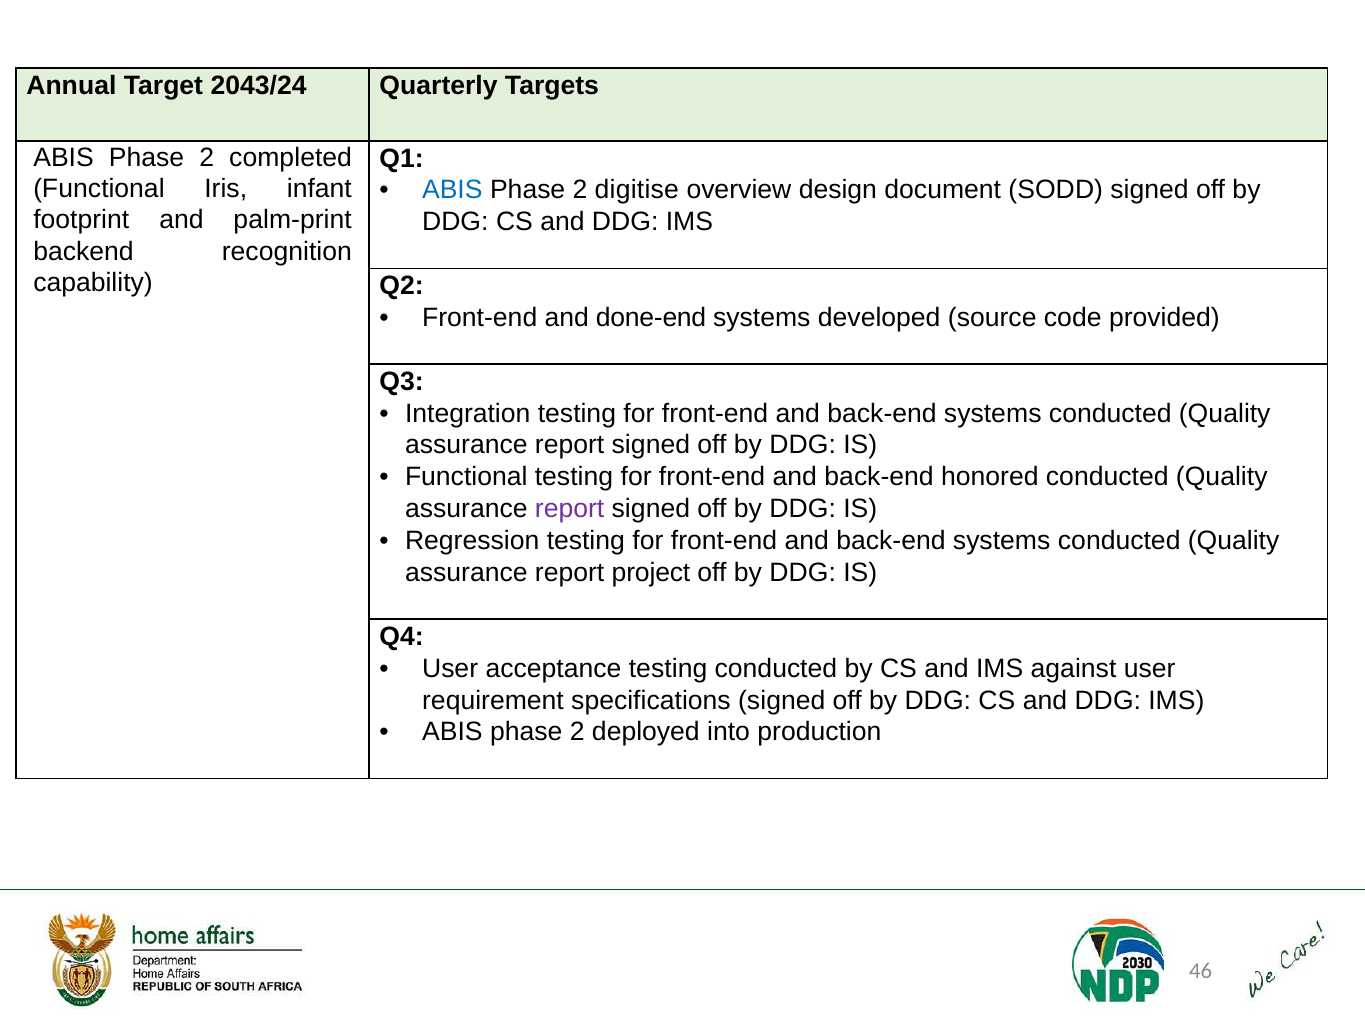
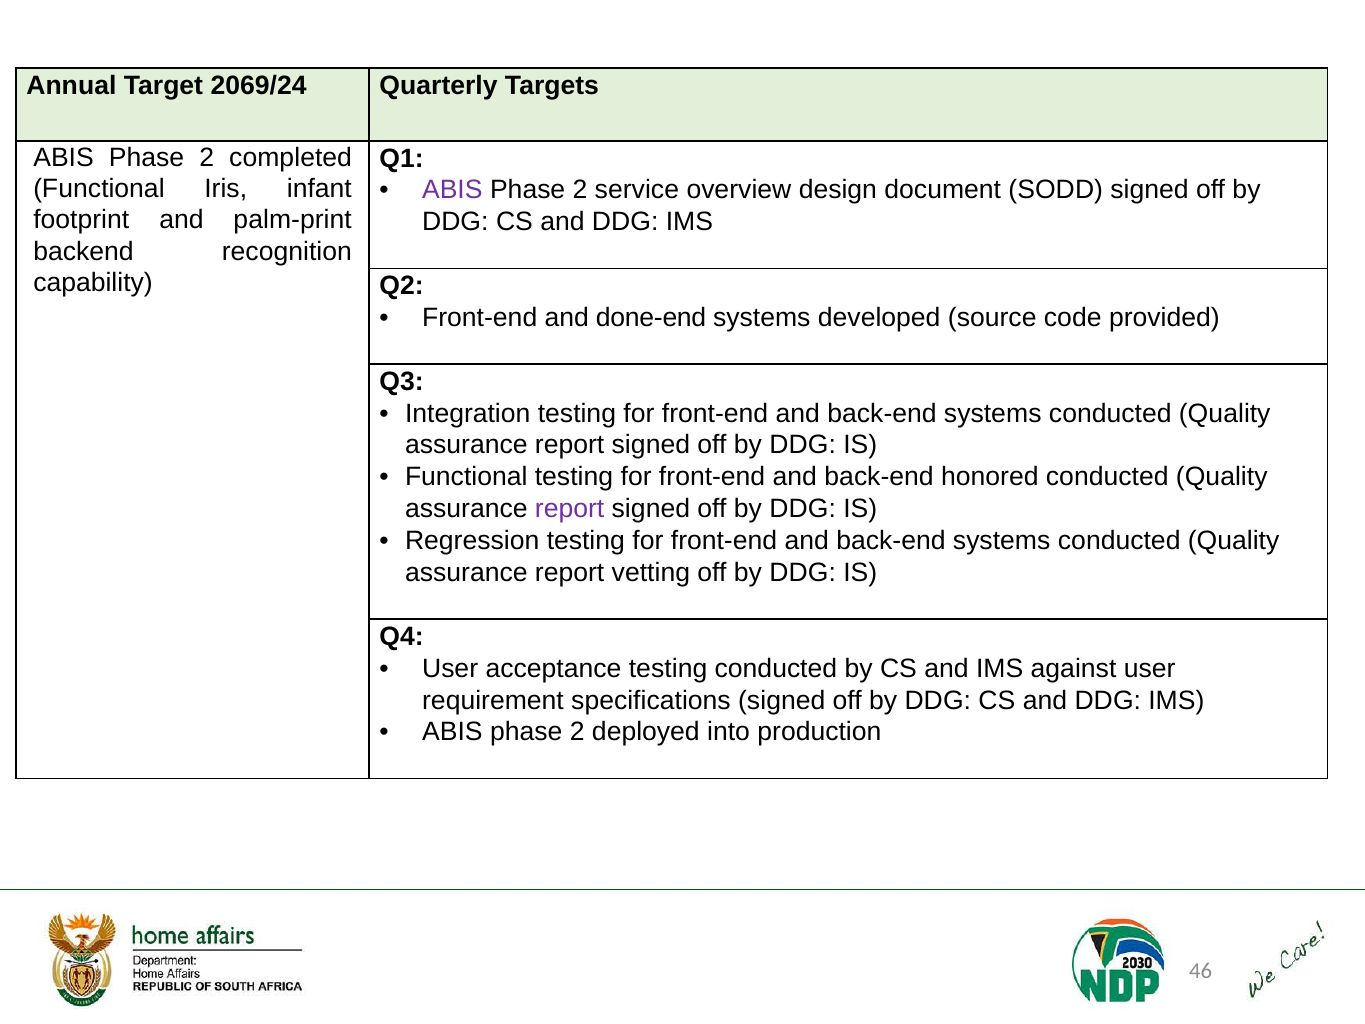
2043/24: 2043/24 -> 2069/24
ABIS at (452, 190) colour: blue -> purple
digitise: digitise -> service
project: project -> vetting
